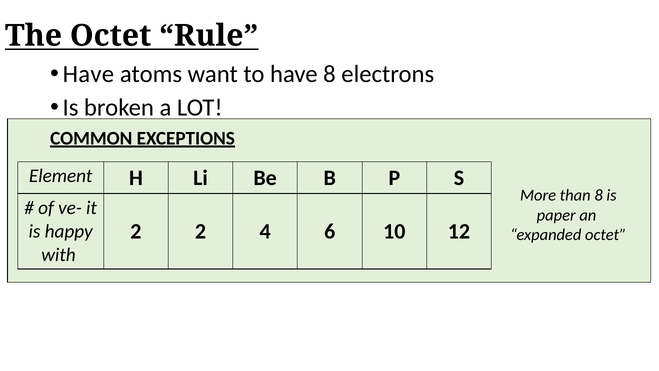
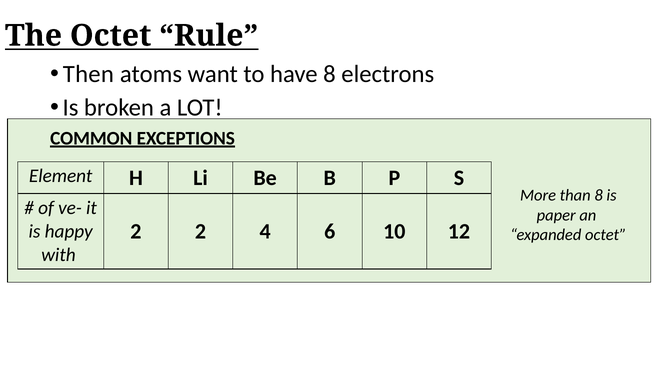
Have at (88, 74): Have -> Then
